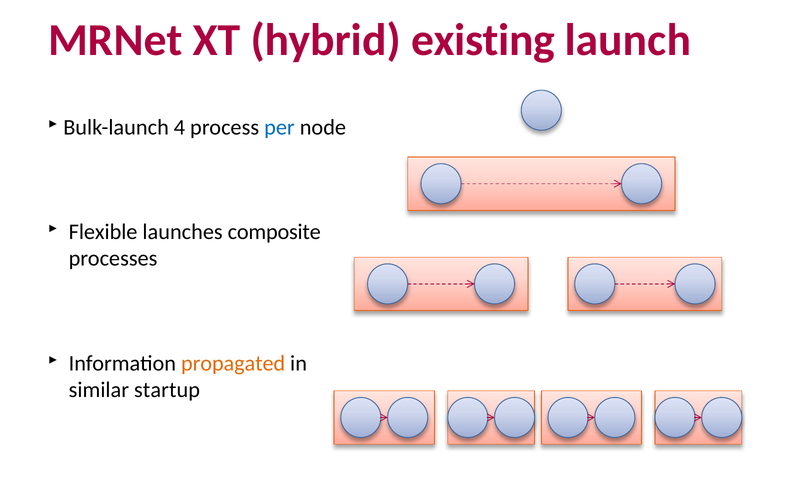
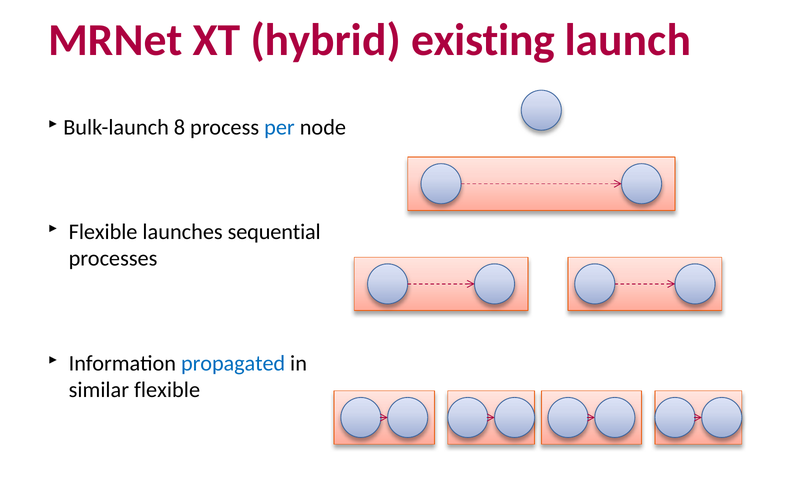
4: 4 -> 8
composite: composite -> sequential
propagated colour: orange -> blue
similar startup: startup -> flexible
